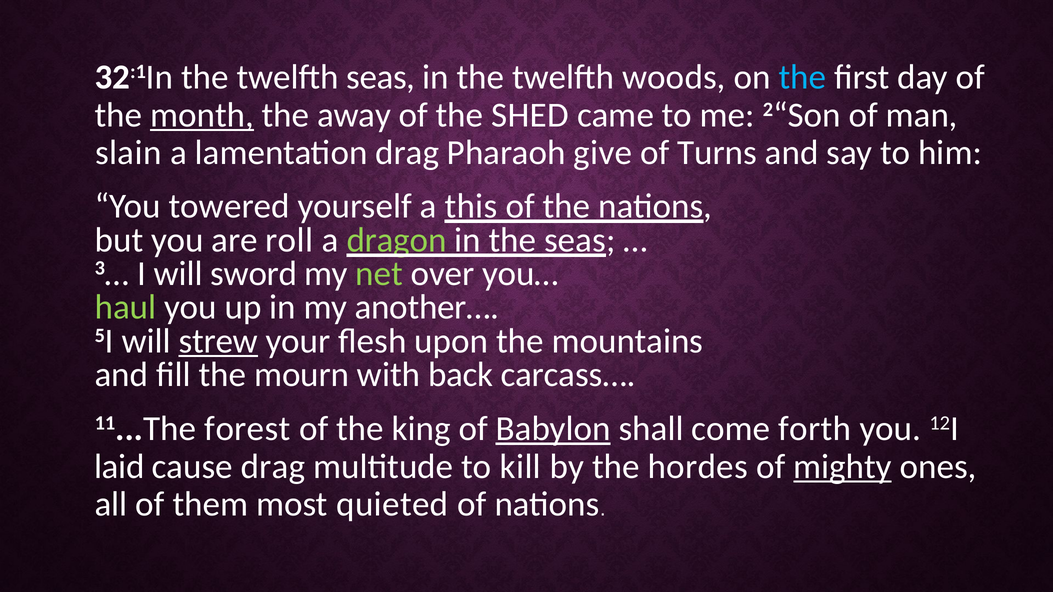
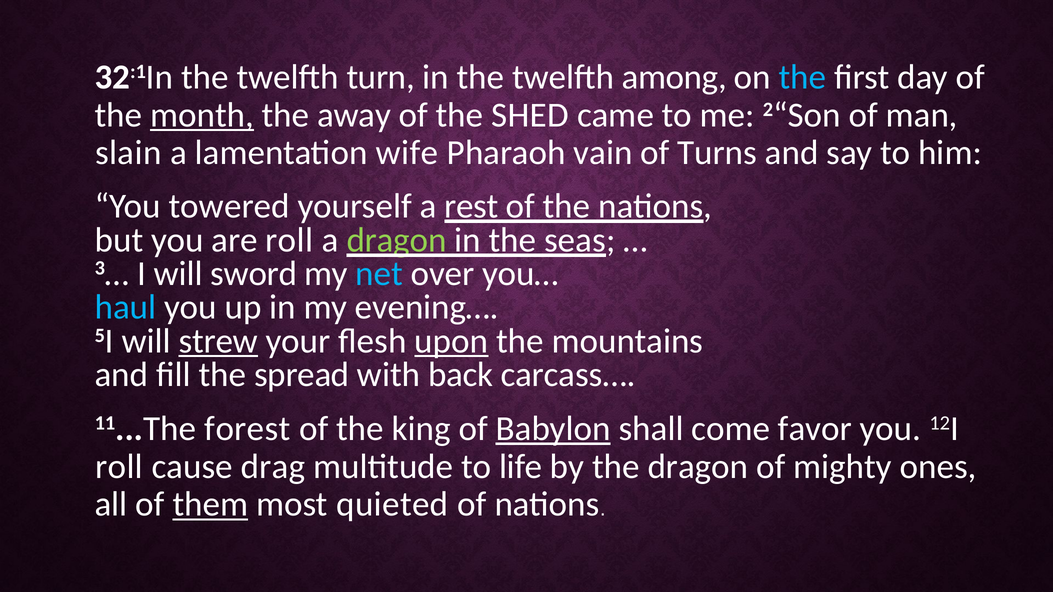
twelfth seas: seas -> turn
woods: woods -> among
lamentation drag: drag -> wife
give: give -> vain
this: this -> rest
net colour: light green -> light blue
haul colour: light green -> light blue
another…: another… -> evening…
upon underline: none -> present
mourn: mourn -> spread
forth: forth -> favor
laid at (119, 467): laid -> roll
kill: kill -> life
the hordes: hordes -> dragon
mighty underline: present -> none
them underline: none -> present
